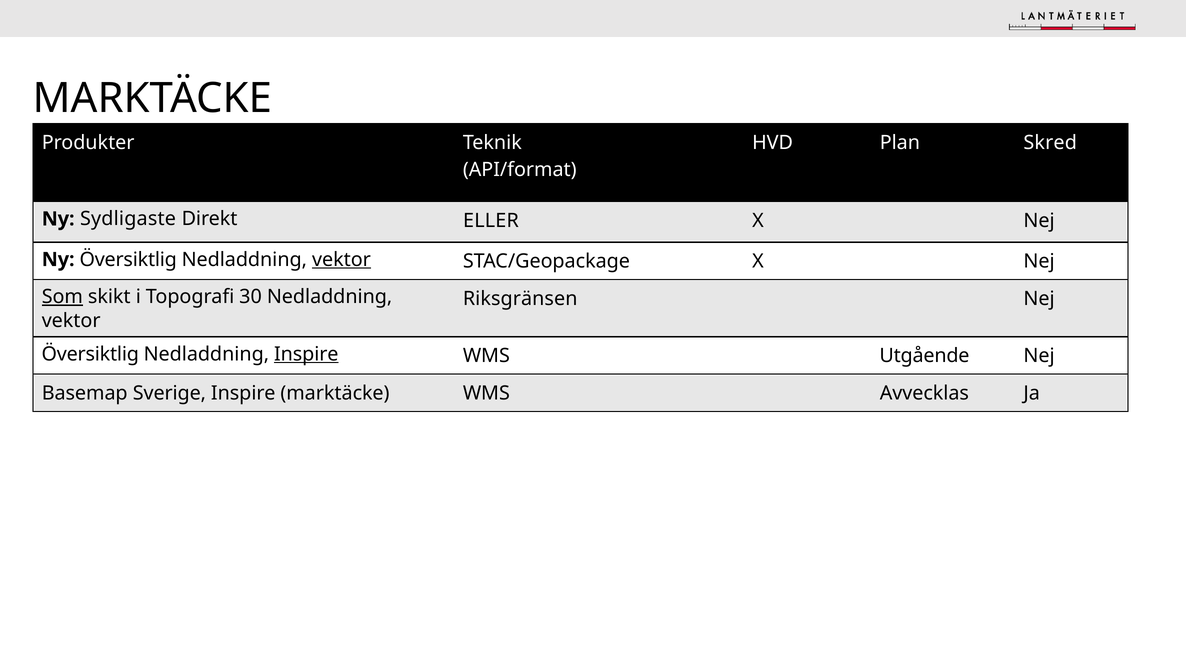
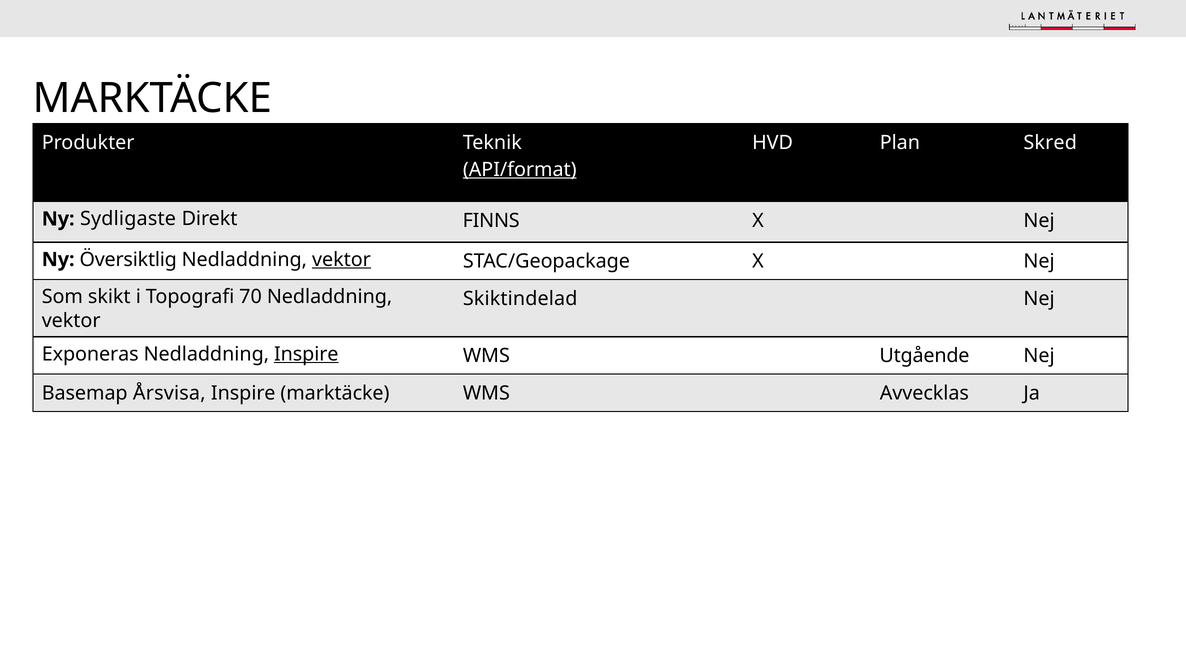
API/format underline: none -> present
ELLER: ELLER -> FINNS
Som underline: present -> none
30: 30 -> 70
Riksgränsen: Riksgränsen -> Skiktindelad
Översiktlig at (90, 354): Översiktlig -> Exponeras
Sverige: Sverige -> Årsvisa
